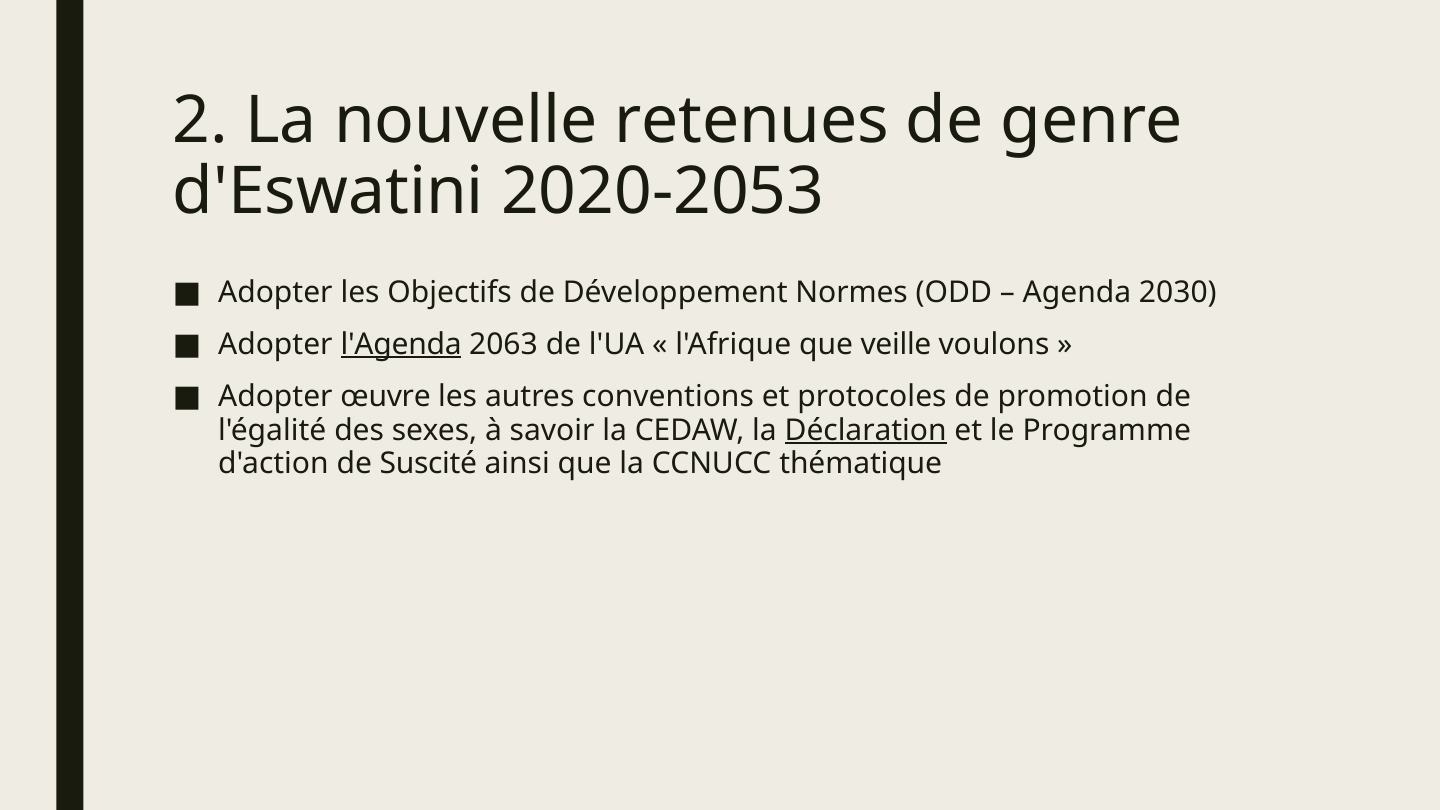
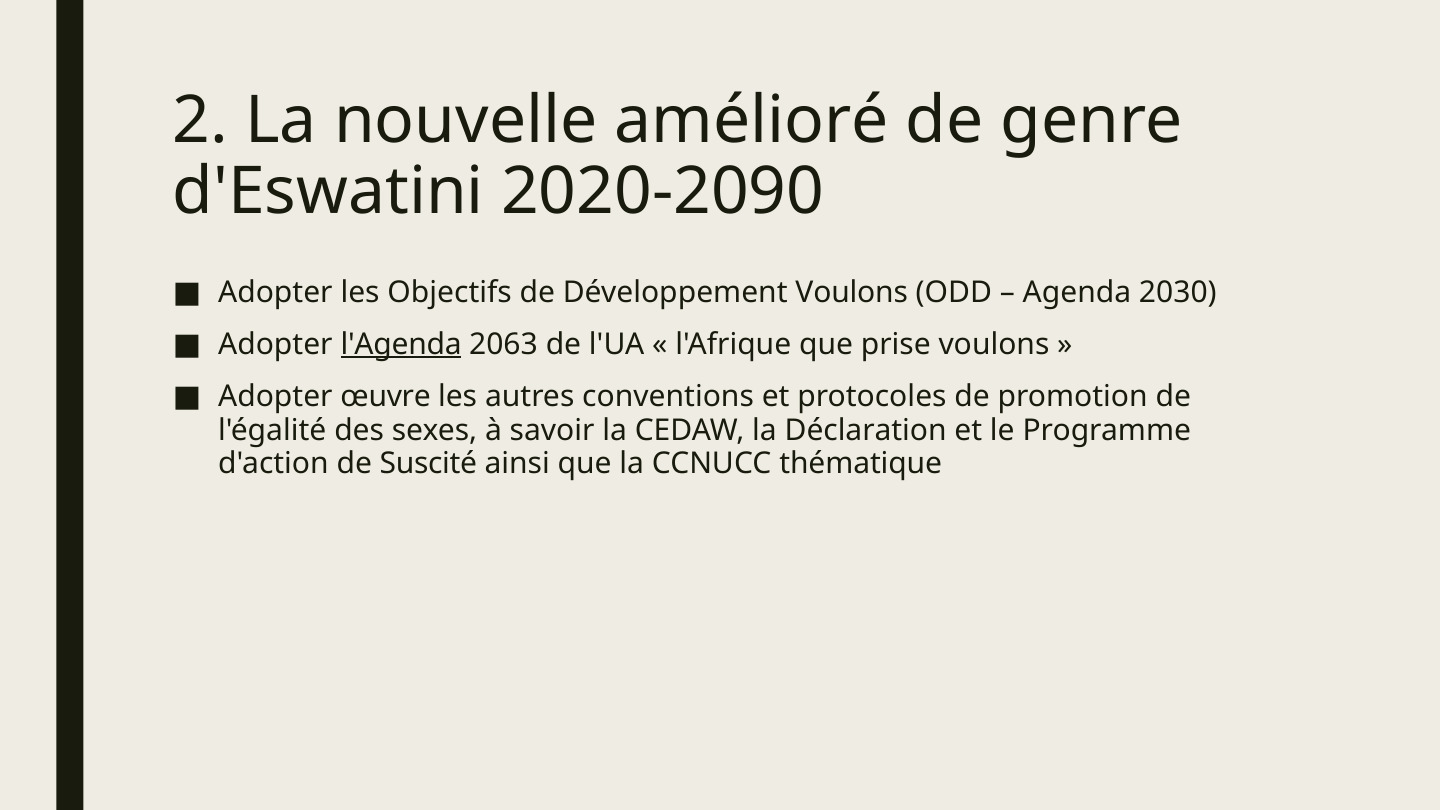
retenues: retenues -> amélioré
2020-2053: 2020-2053 -> 2020-2090
Développement Normes: Normes -> Voulons
veille: veille -> prise
Déclaration underline: present -> none
